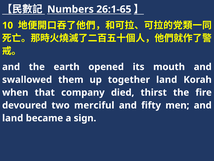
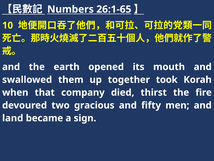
together land: land -> took
merciful: merciful -> gracious
